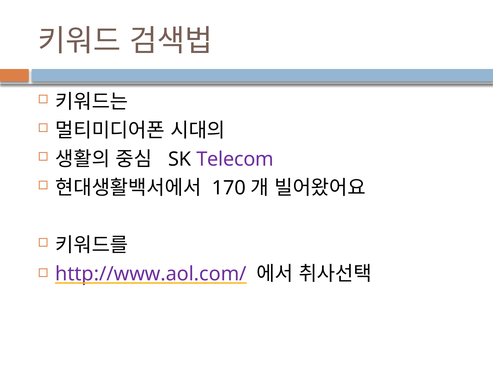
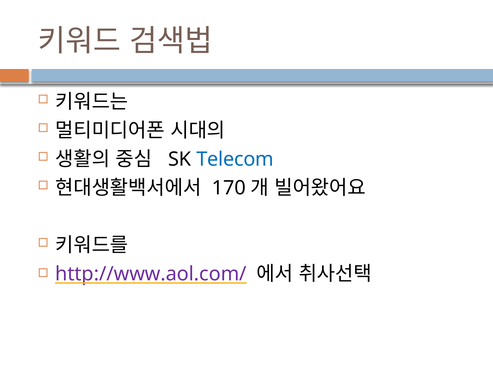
Telecom colour: purple -> blue
